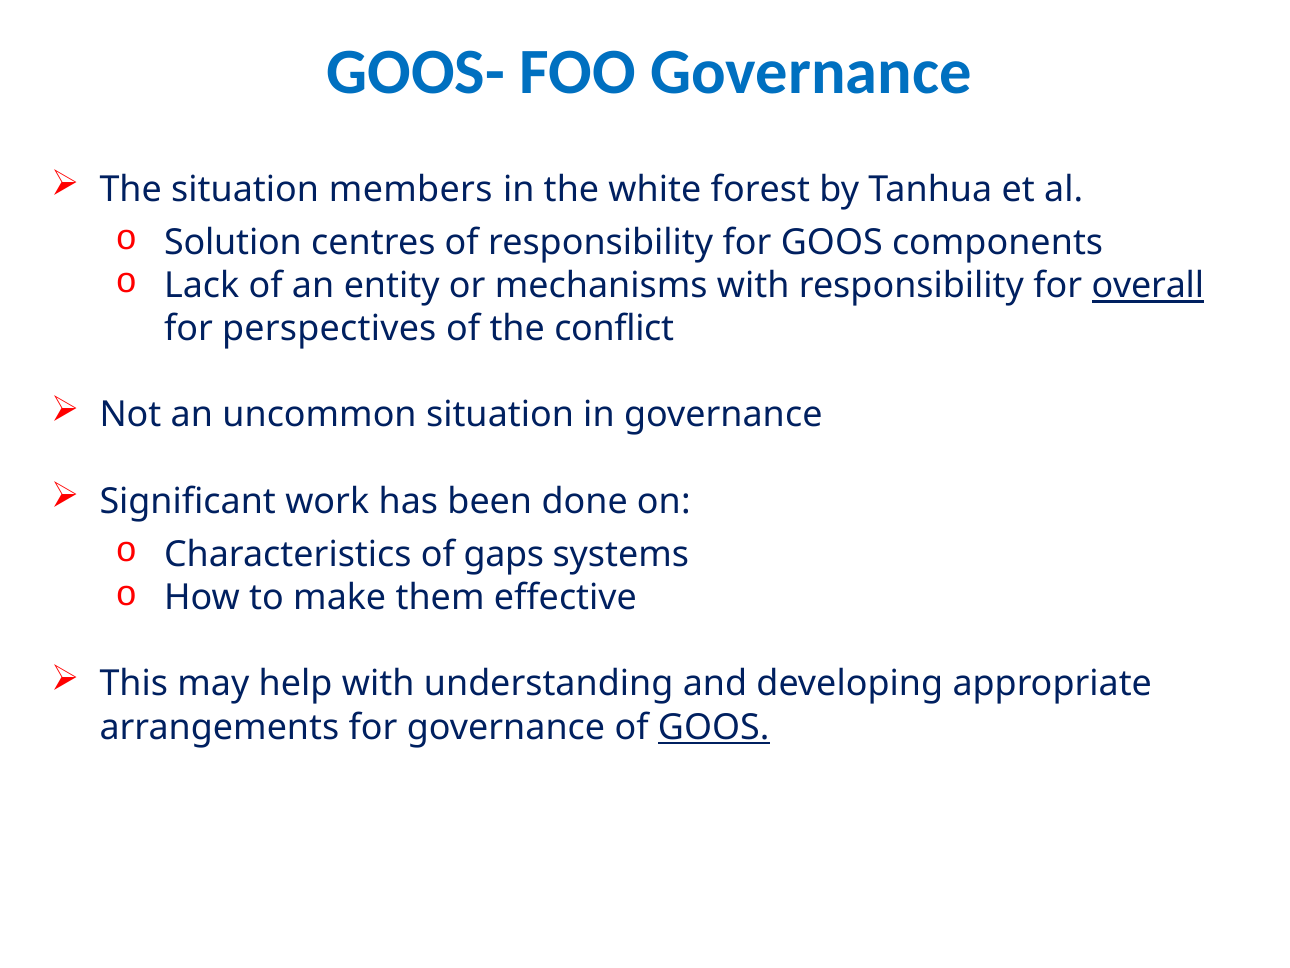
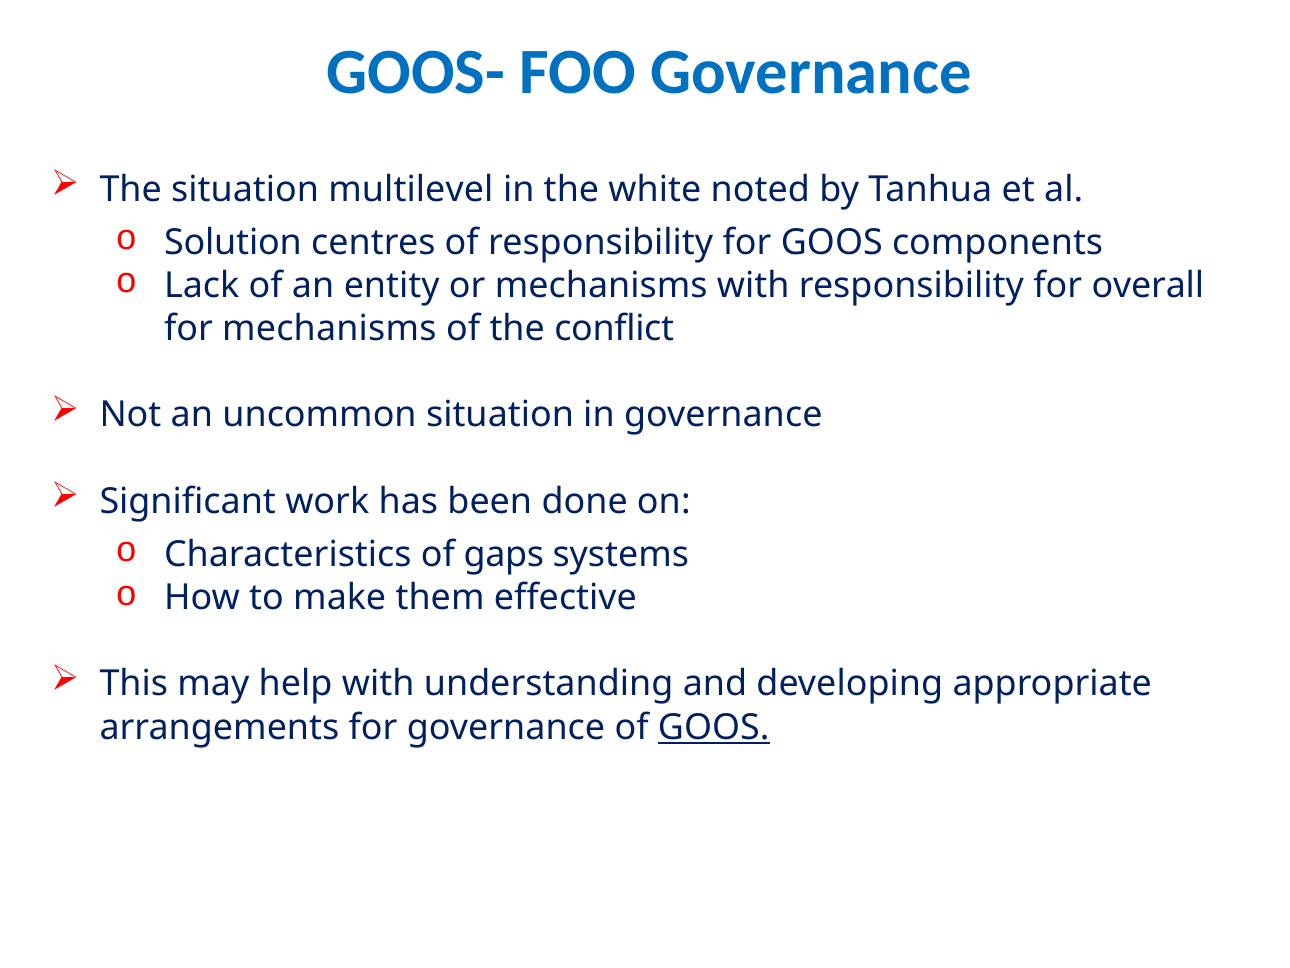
members: members -> multilevel
forest: forest -> noted
overall underline: present -> none
for perspectives: perspectives -> mechanisms
